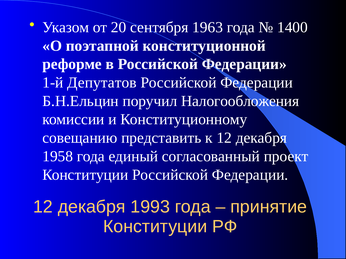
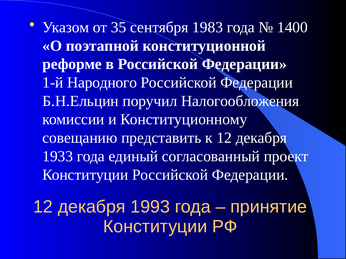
20: 20 -> 35
1963: 1963 -> 1983
Депутатов: Депутатов -> Народного
1958: 1958 -> 1933
